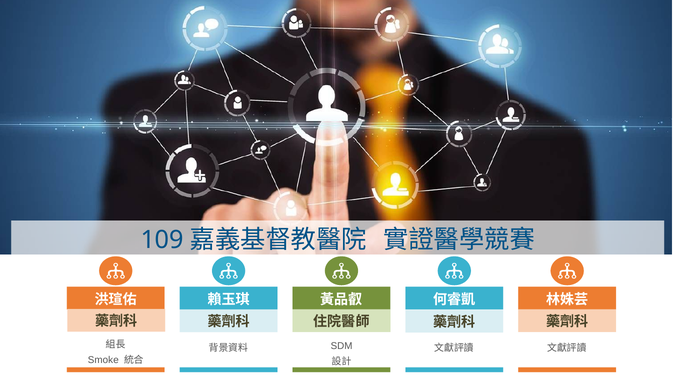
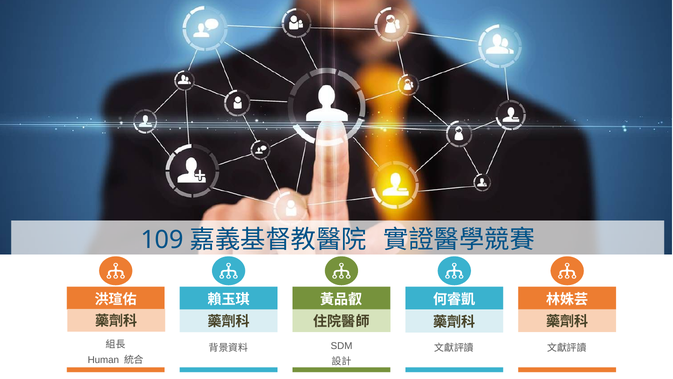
Smoke: Smoke -> Human
